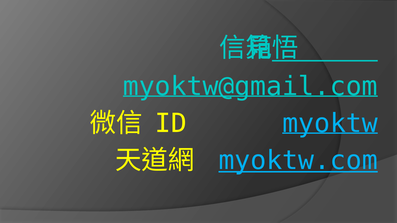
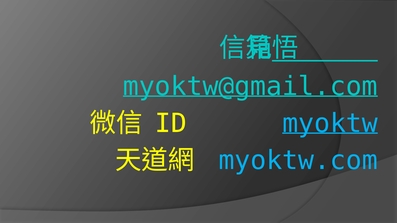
myoktw.com underline: present -> none
